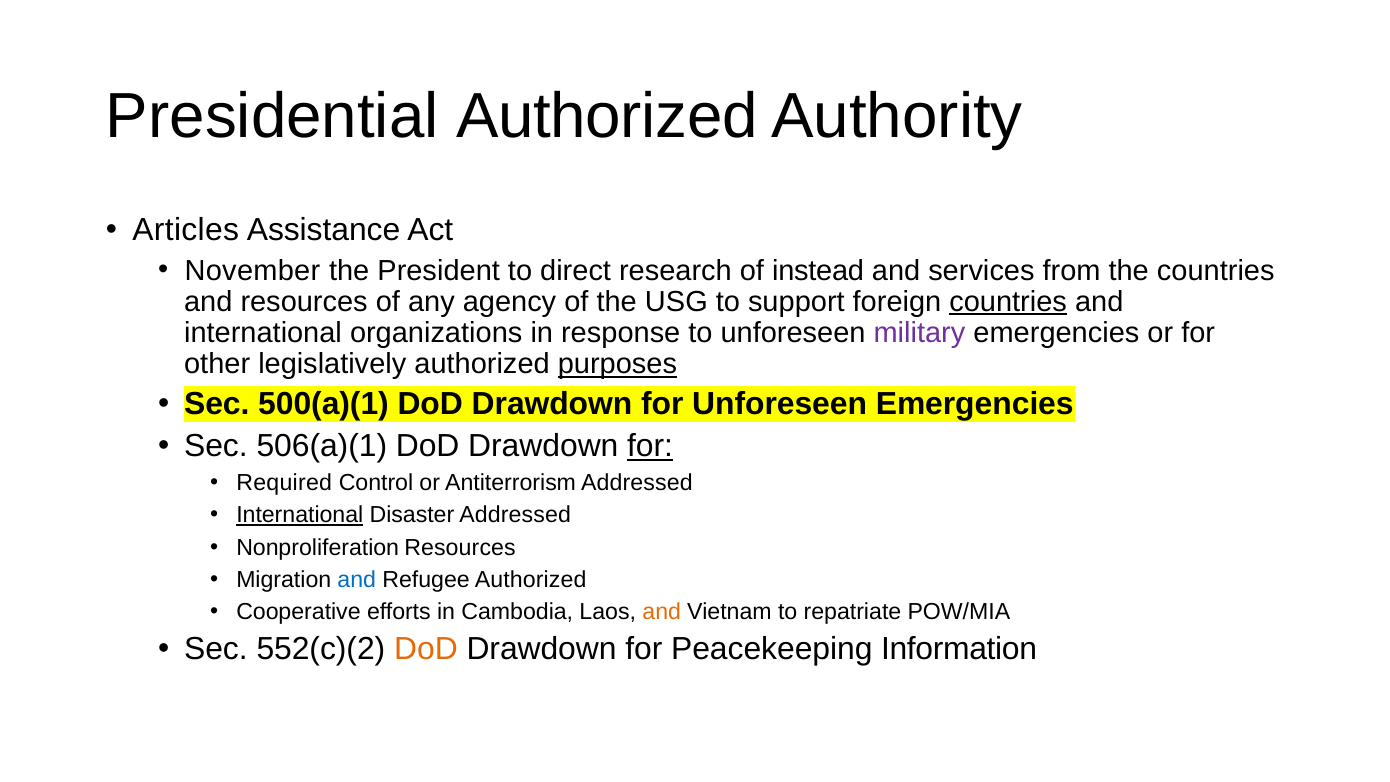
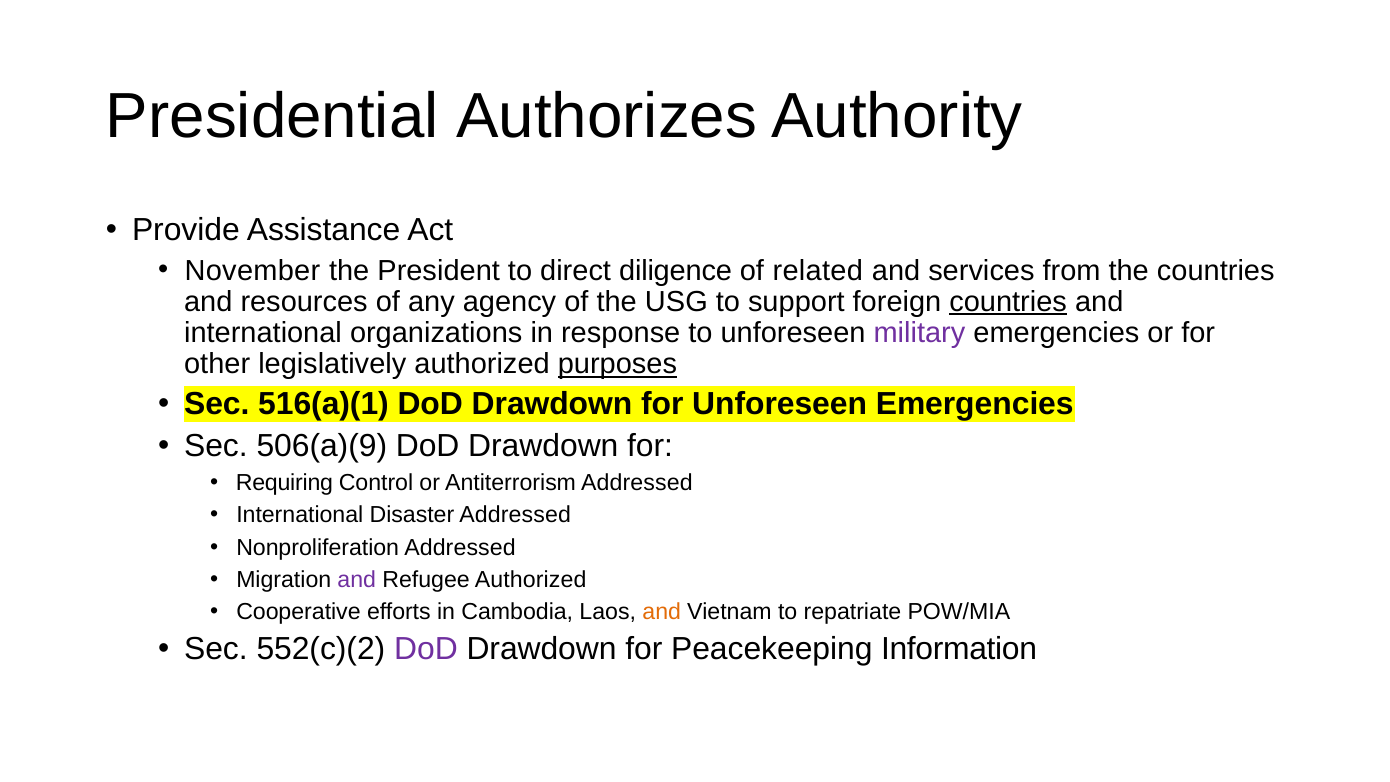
Presidential Authorized: Authorized -> Authorizes
Articles: Articles -> Provide
research: research -> diligence
instead: instead -> related
500(a)(1: 500(a)(1 -> 516(a)(1
506(a)(1: 506(a)(1 -> 506(a)(9
for at (650, 446) underline: present -> none
Required: Required -> Requiring
International at (300, 515) underline: present -> none
Nonproliferation Resources: Resources -> Addressed
and at (357, 580) colour: blue -> purple
DoD at (426, 649) colour: orange -> purple
